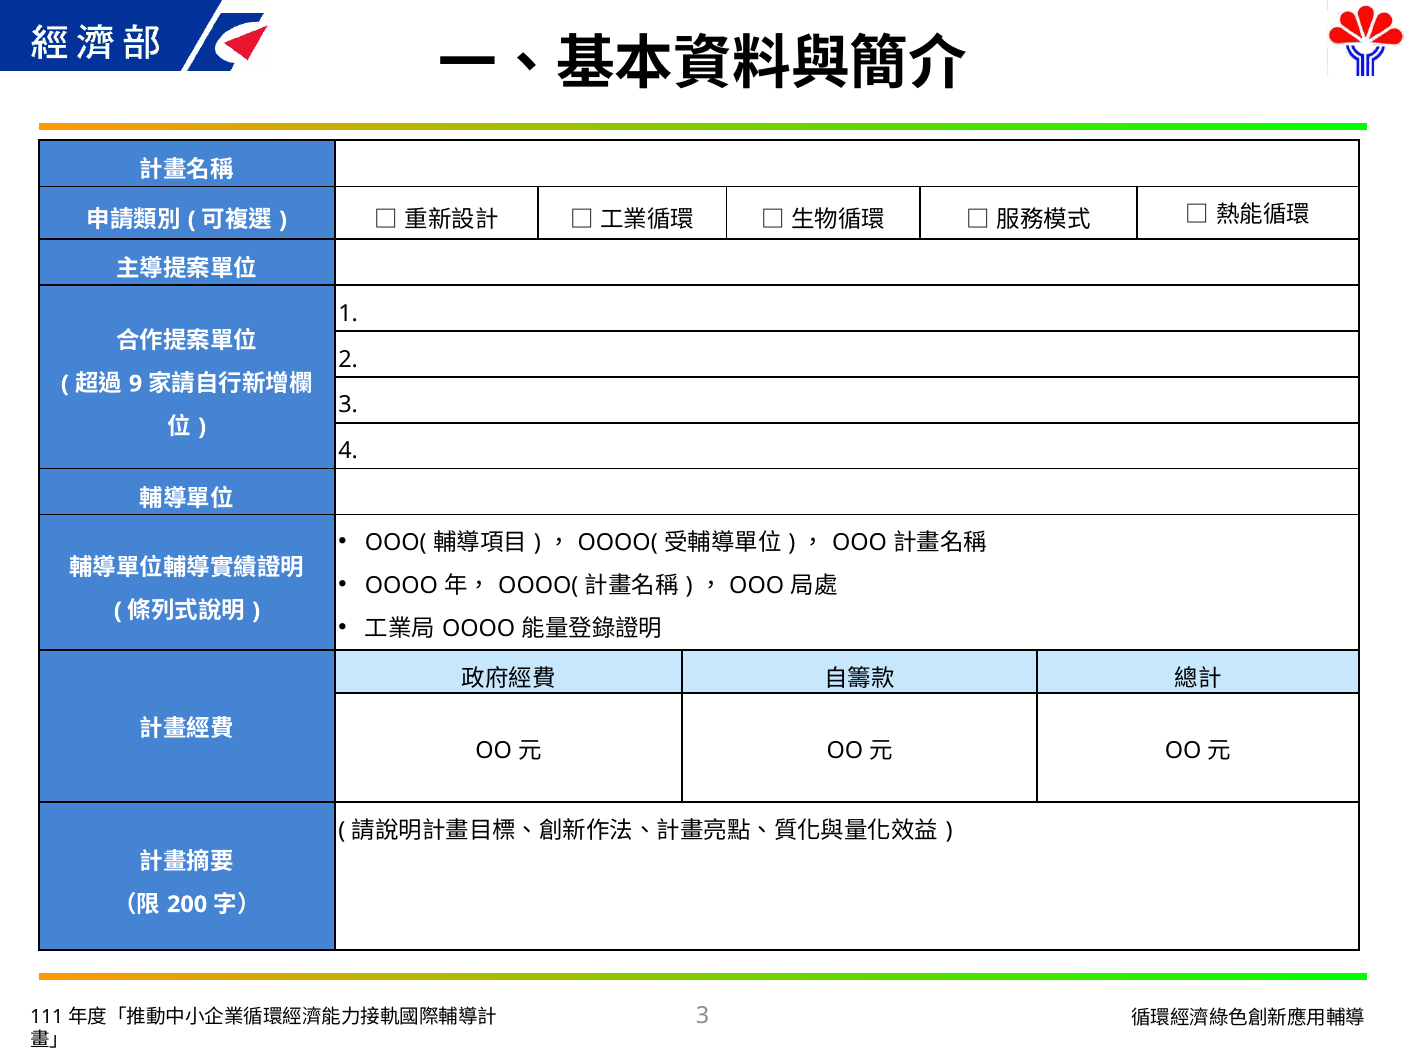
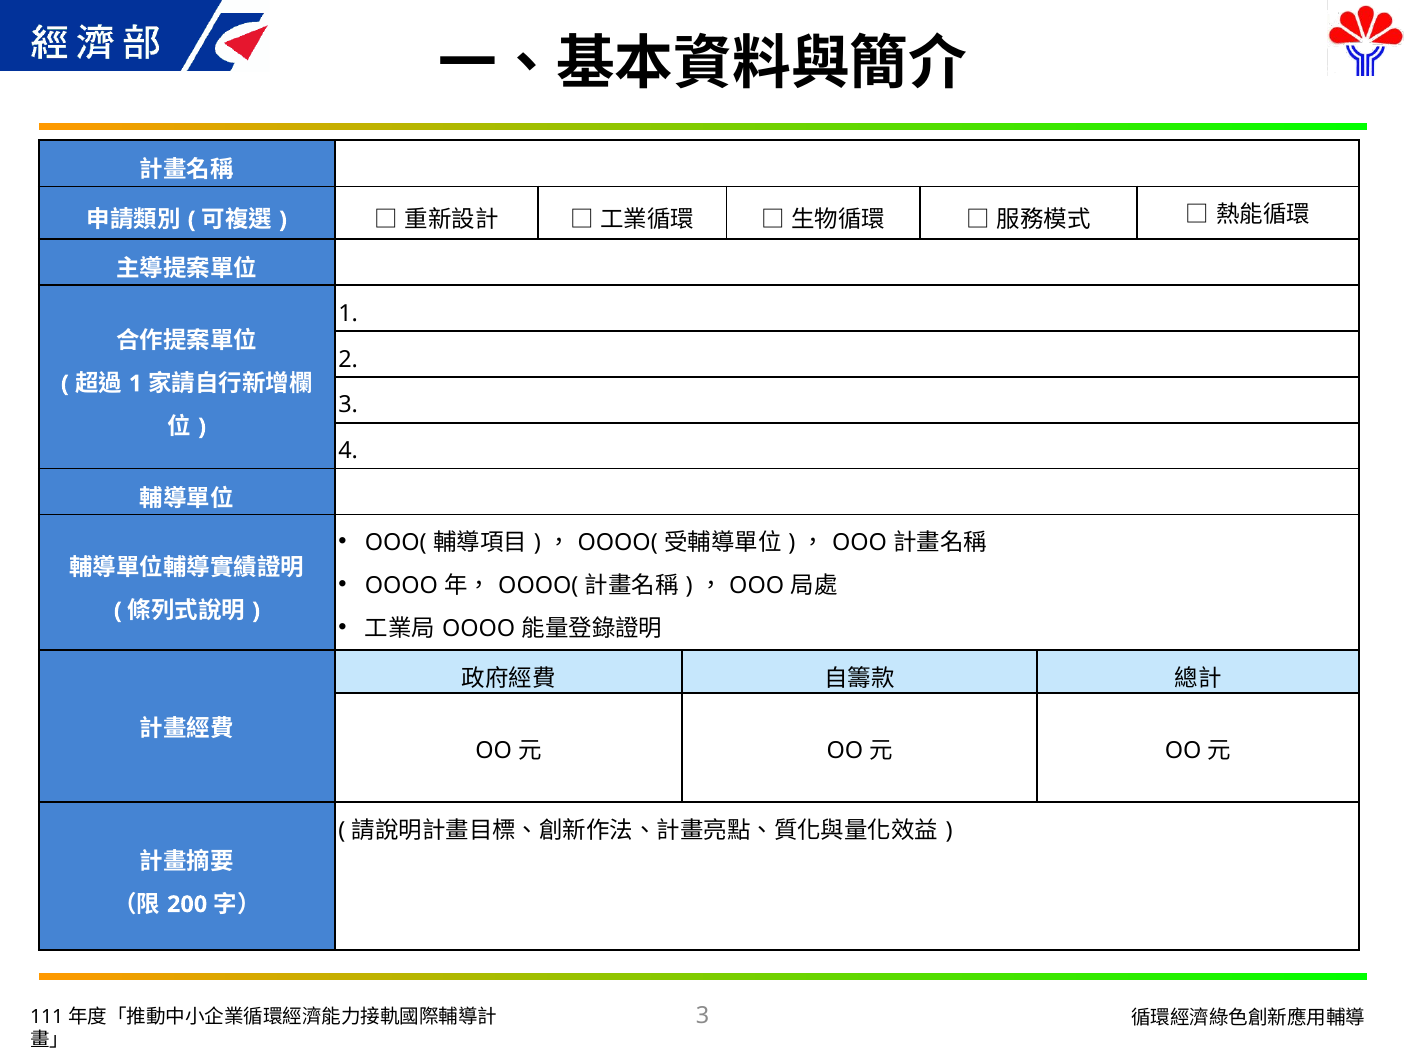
9 at (136, 384): 9 -> 1
